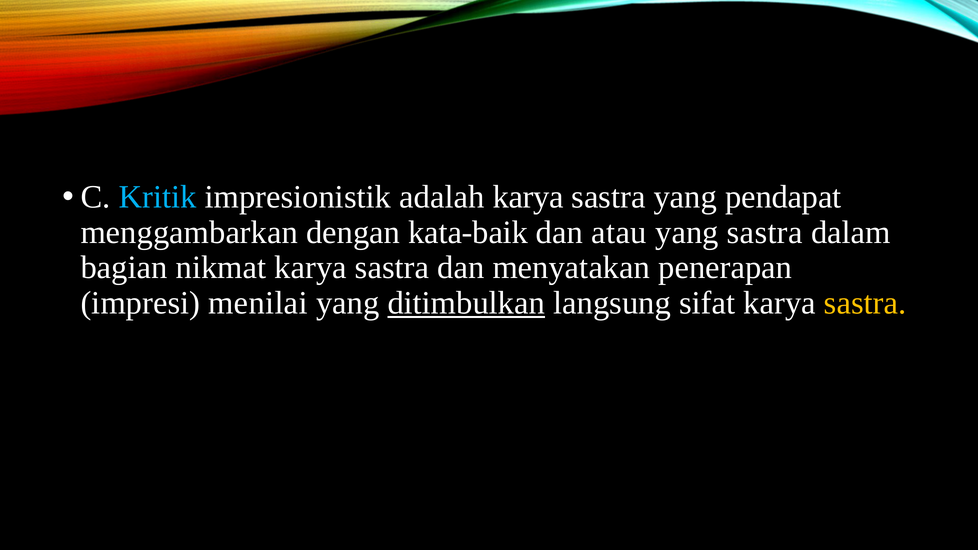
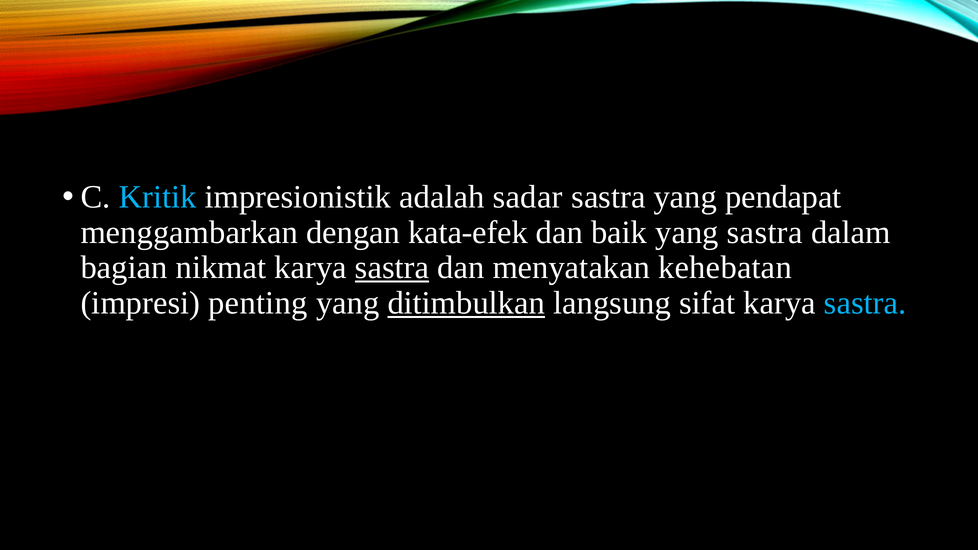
adalah karya: karya -> sadar
kata-baik: kata-baik -> kata-efek
atau: atau -> baik
sastra at (392, 268) underline: none -> present
penerapan: penerapan -> kehebatan
menilai: menilai -> penting
sastra at (865, 303) colour: yellow -> light blue
